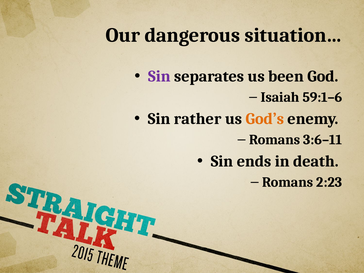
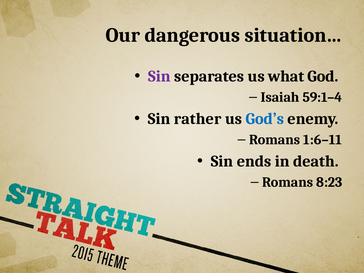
been: been -> what
59:1–6: 59:1–6 -> 59:1–4
God’s colour: orange -> blue
3:6–11: 3:6–11 -> 1:6–11
2:23: 2:23 -> 8:23
